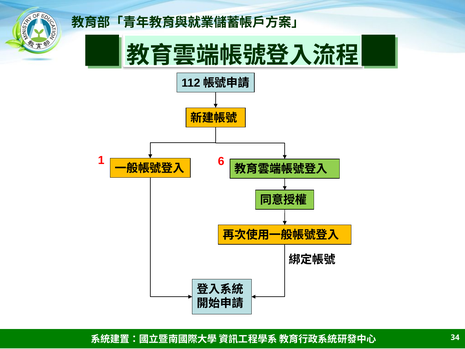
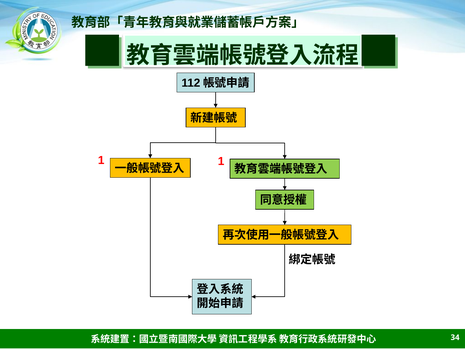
1 6: 6 -> 1
